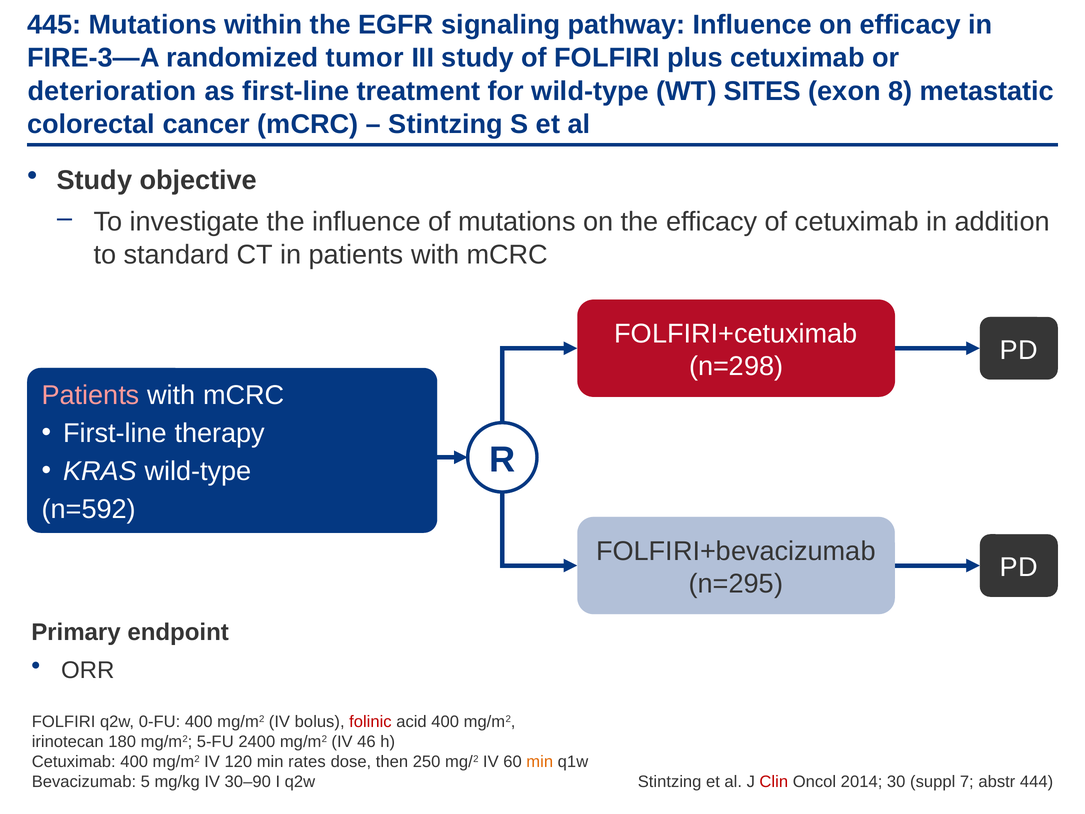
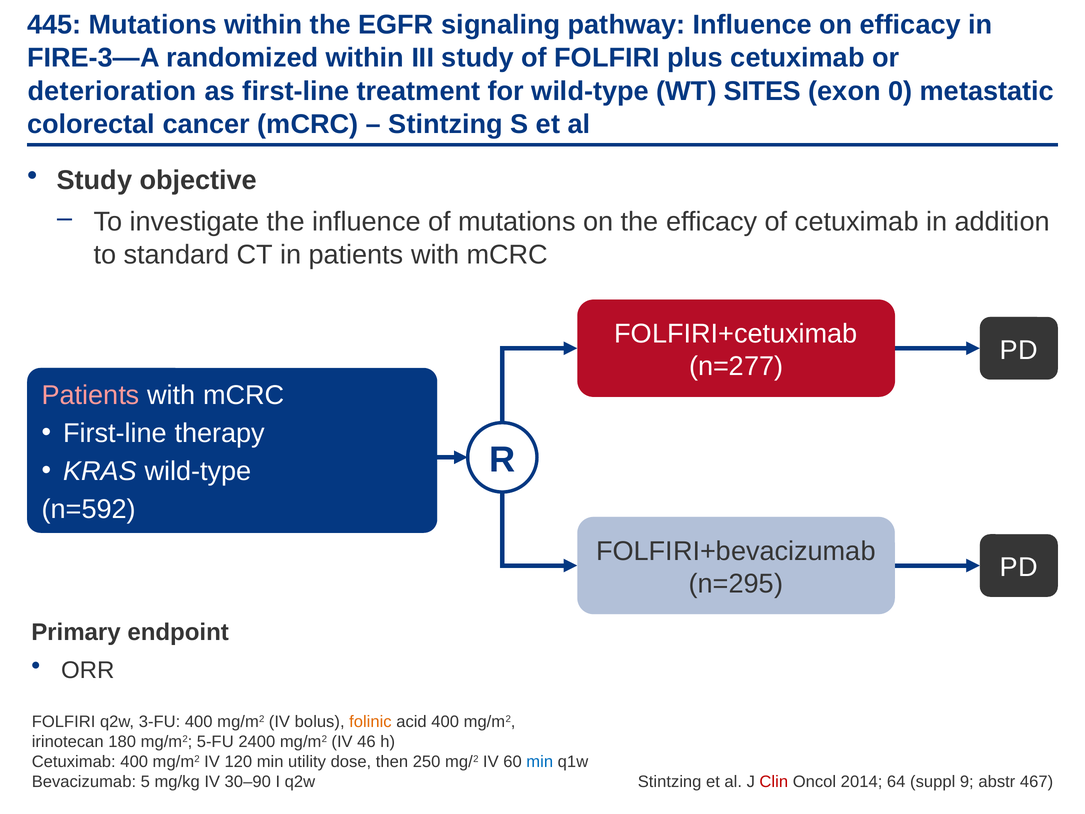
randomized tumor: tumor -> within
8: 8 -> 0
n=298: n=298 -> n=277
0-FU: 0-FU -> 3-FU
folinic colour: red -> orange
rates: rates -> utility
min at (540, 762) colour: orange -> blue
30: 30 -> 64
7: 7 -> 9
444: 444 -> 467
